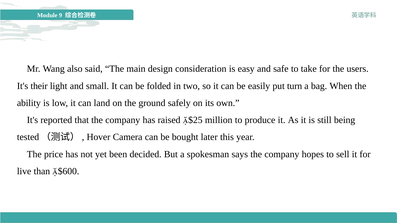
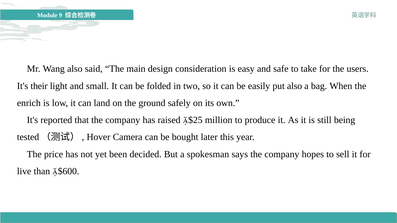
put turn: turn -> also
ability: ability -> enrich
